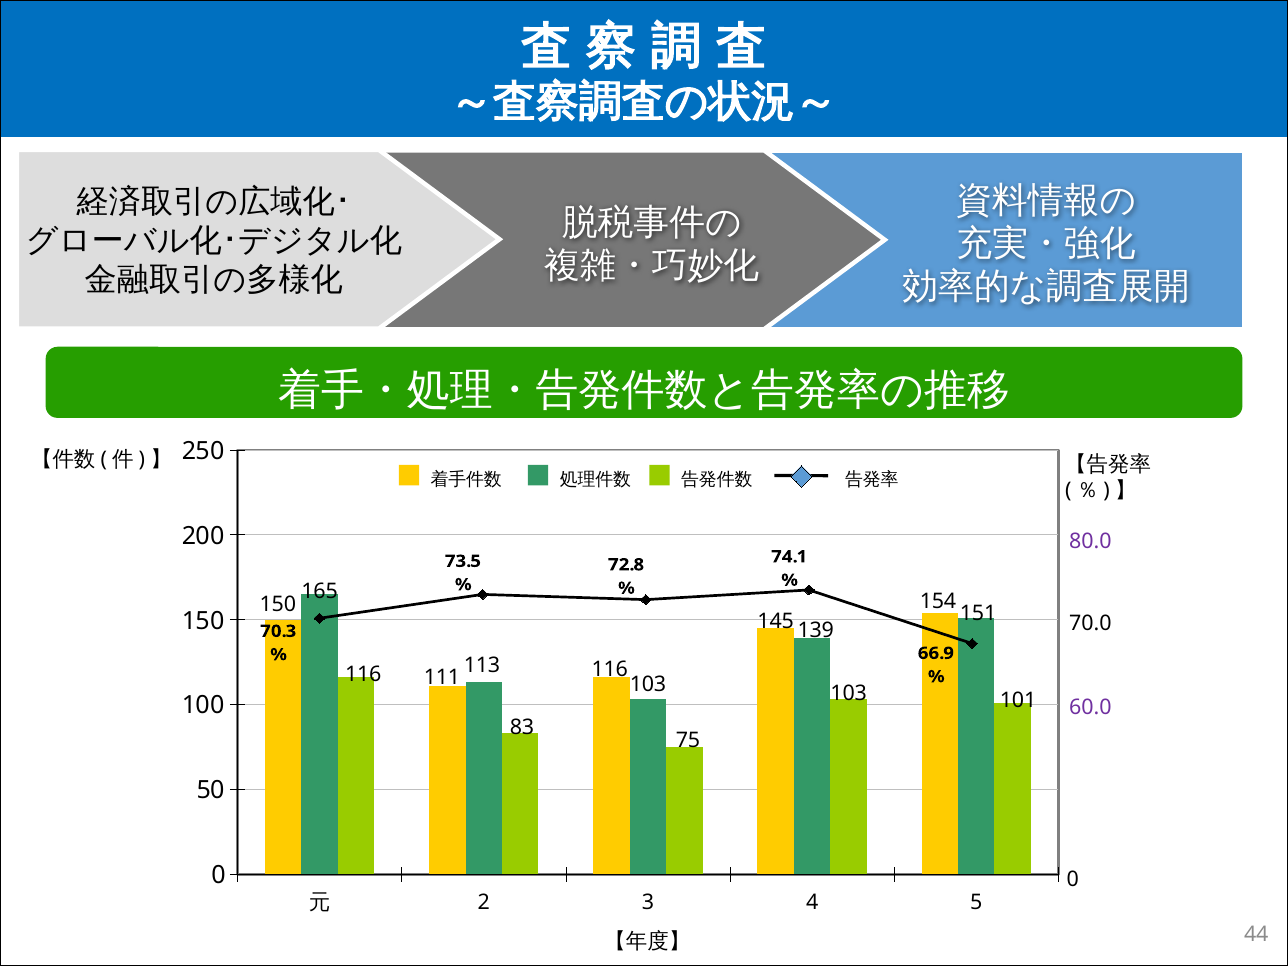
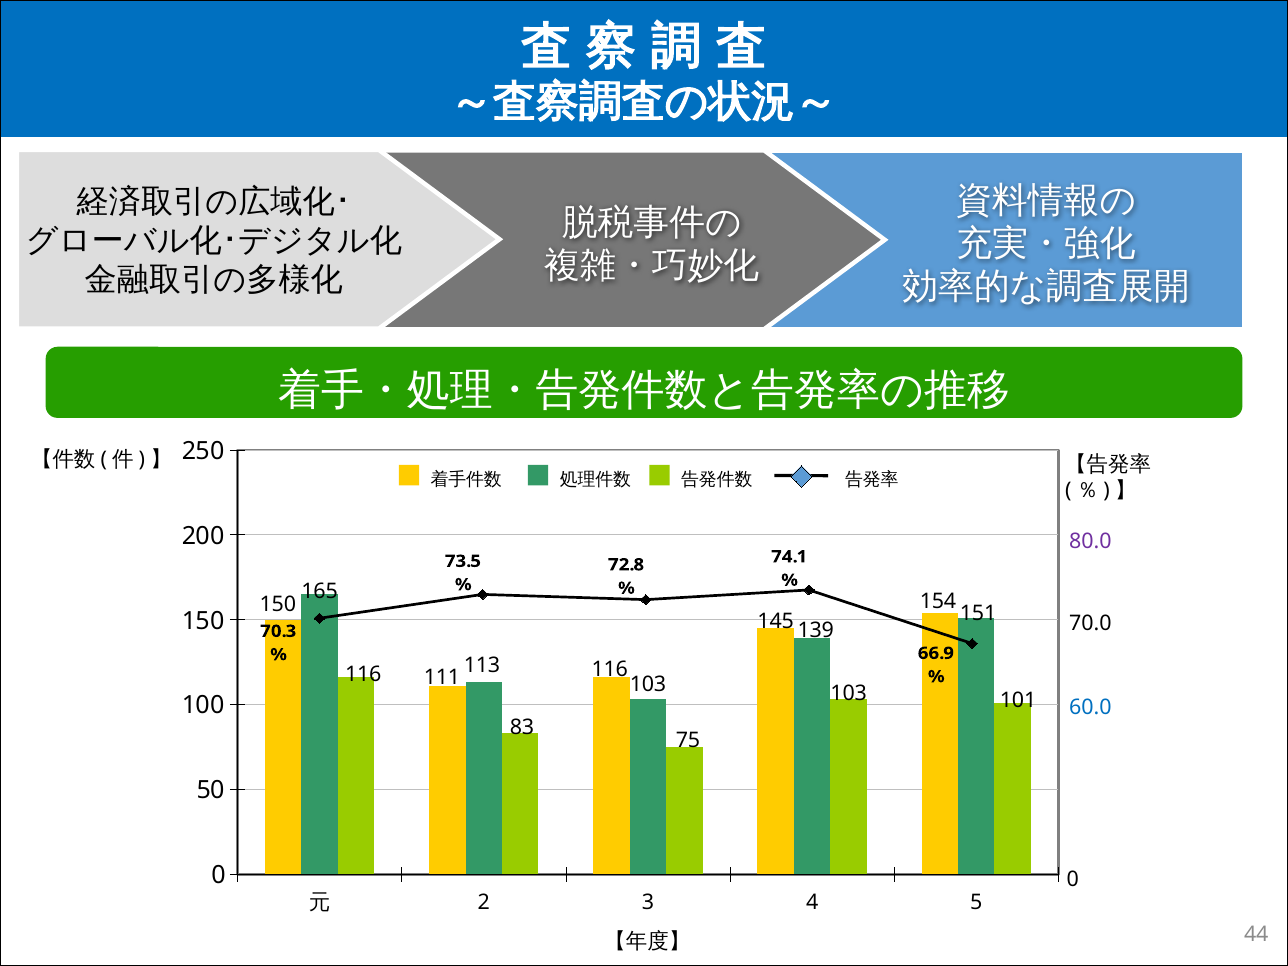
60.0 colour: purple -> blue
